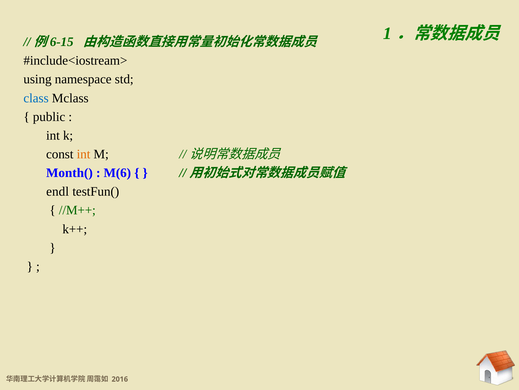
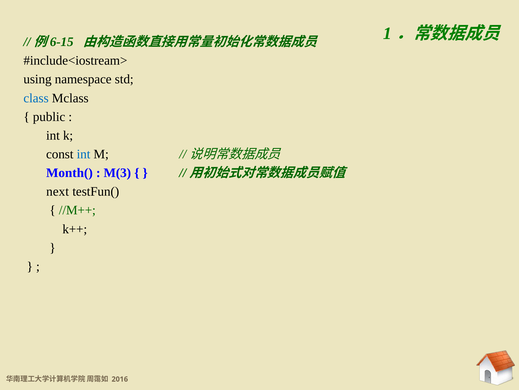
int at (84, 154) colour: orange -> blue
M(6: M(6 -> M(3
endl: endl -> next
